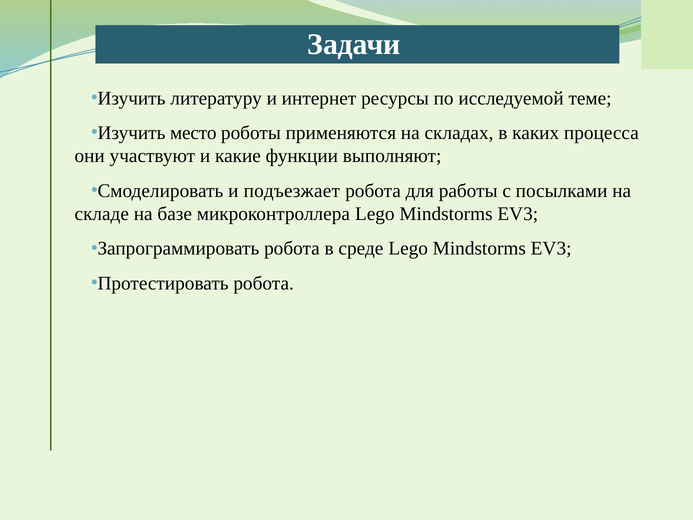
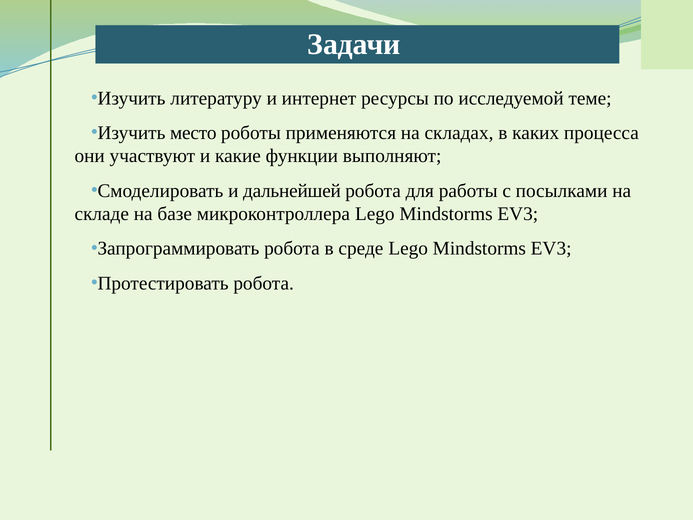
подъезжает: подъезжает -> дальнейшей
